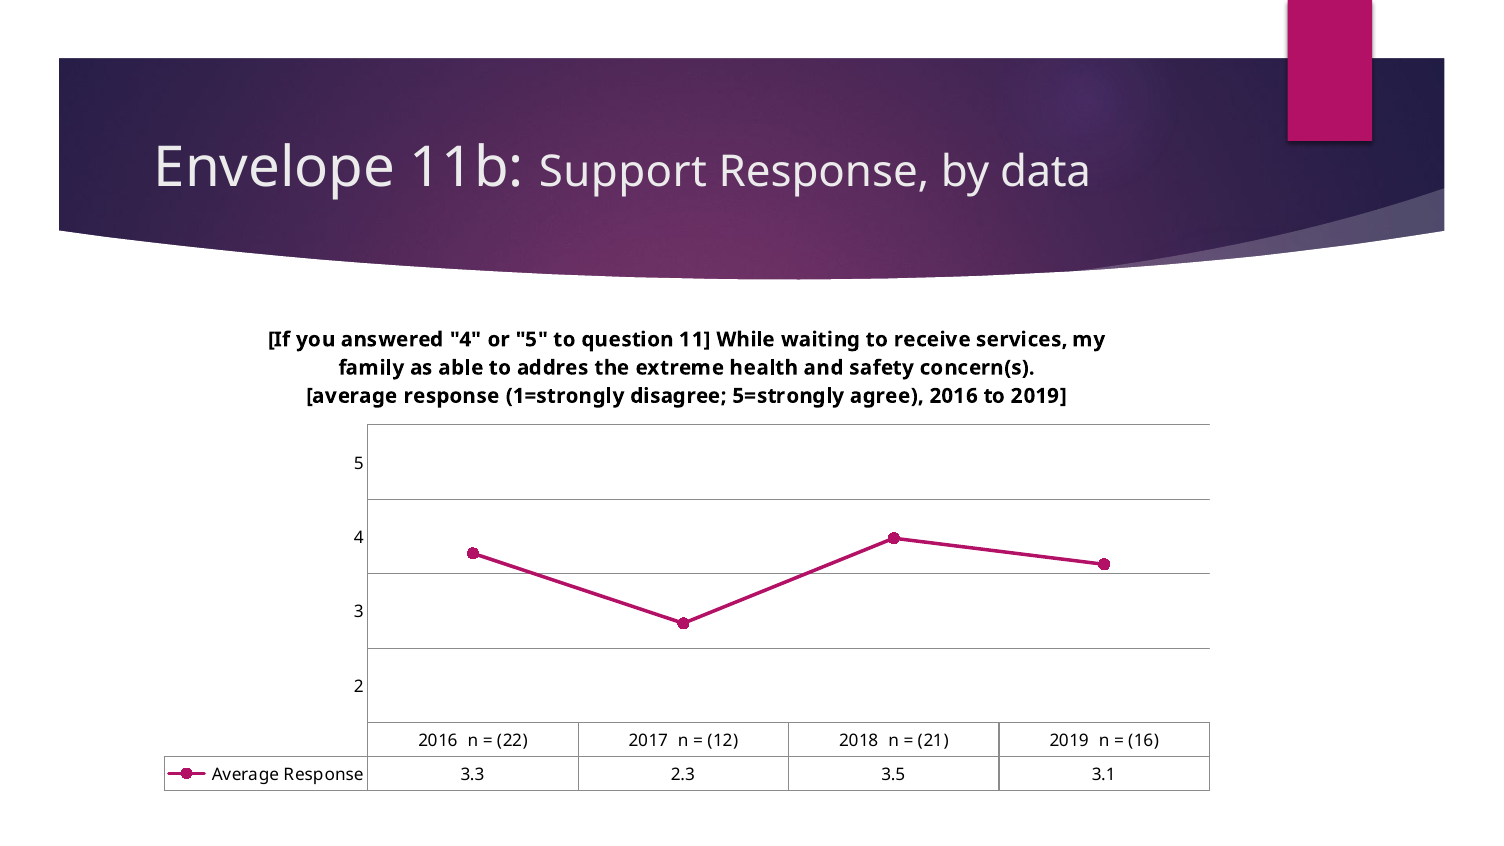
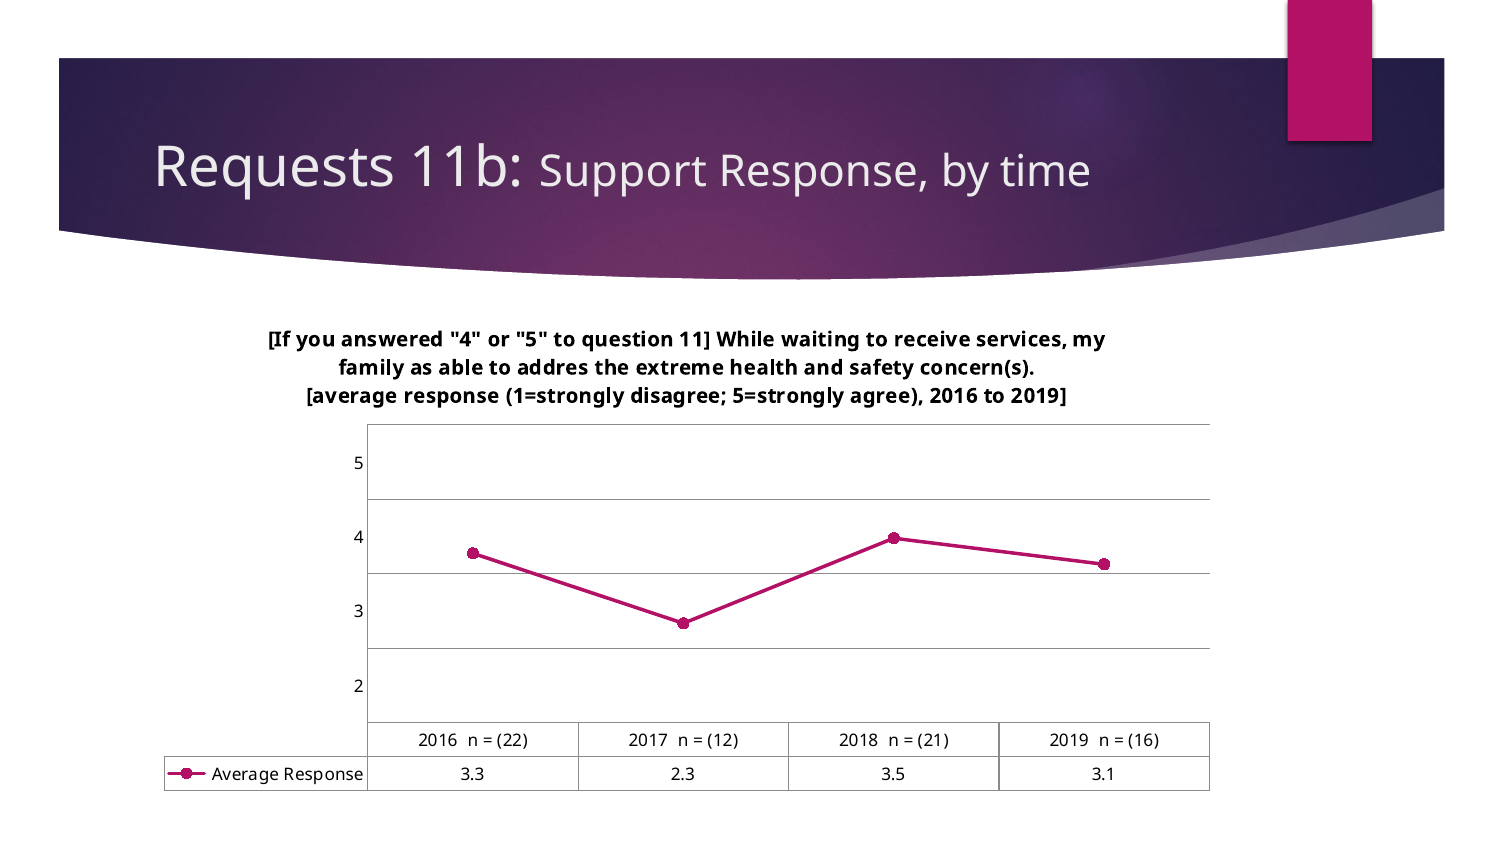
Envelope: Envelope -> Requests
data: data -> time
